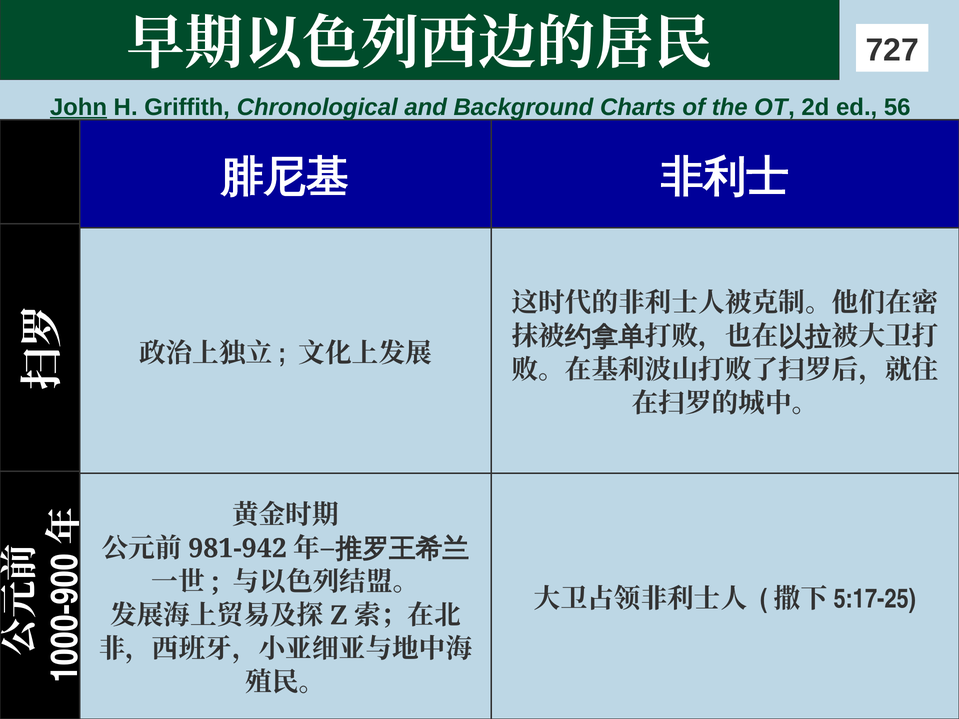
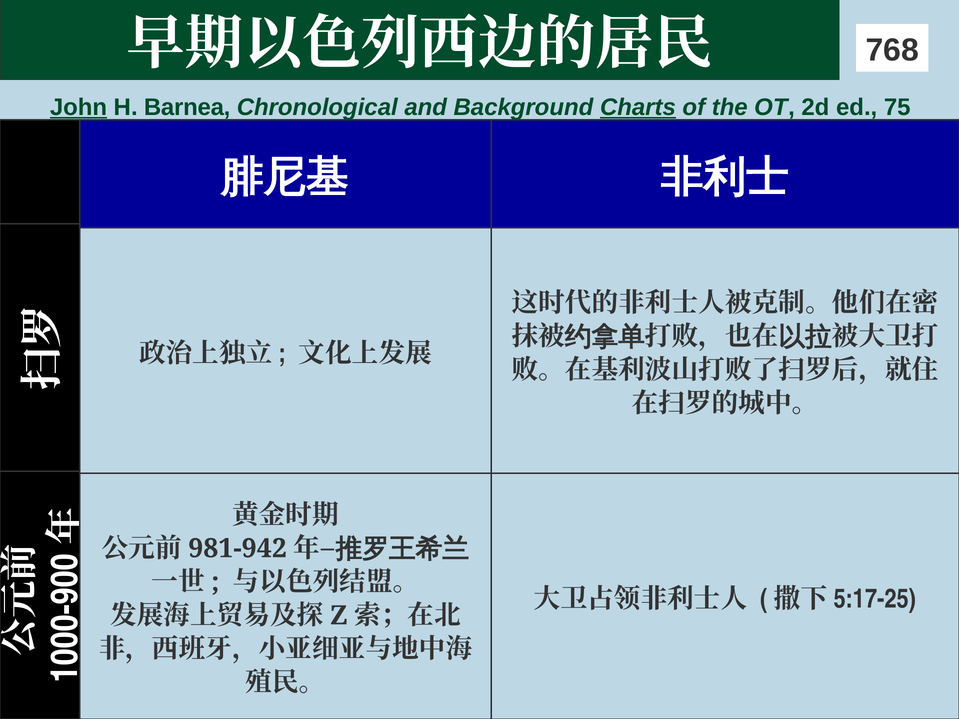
727: 727 -> 768
Griffith: Griffith -> Barnea
Charts underline: none -> present
56: 56 -> 75
